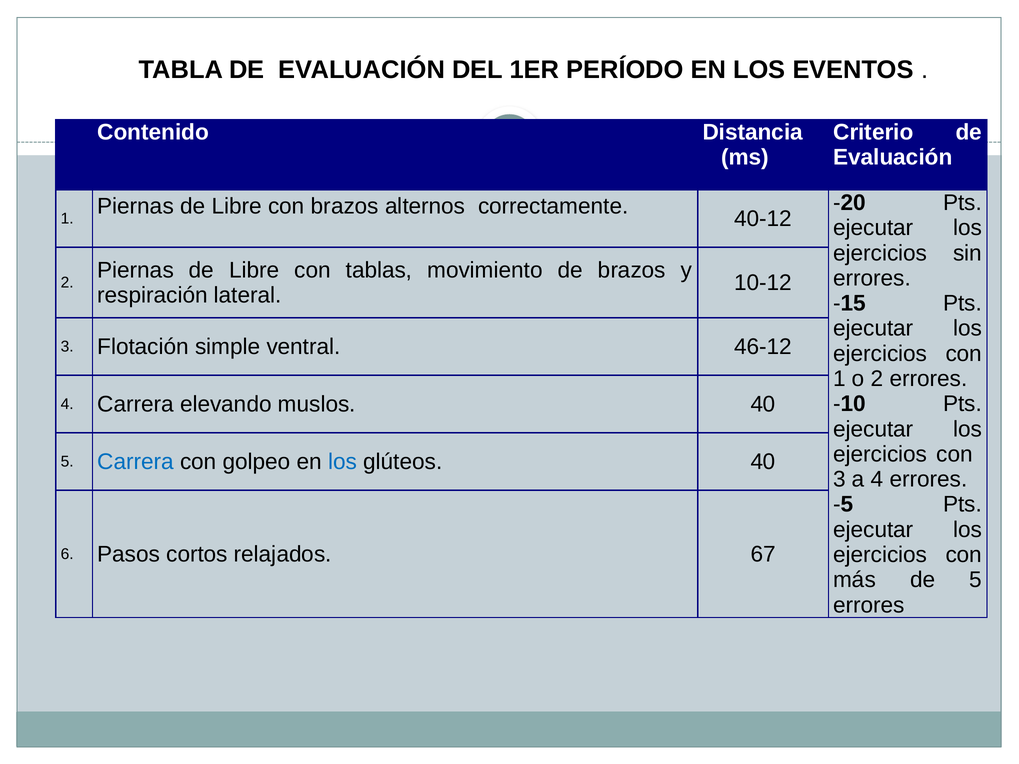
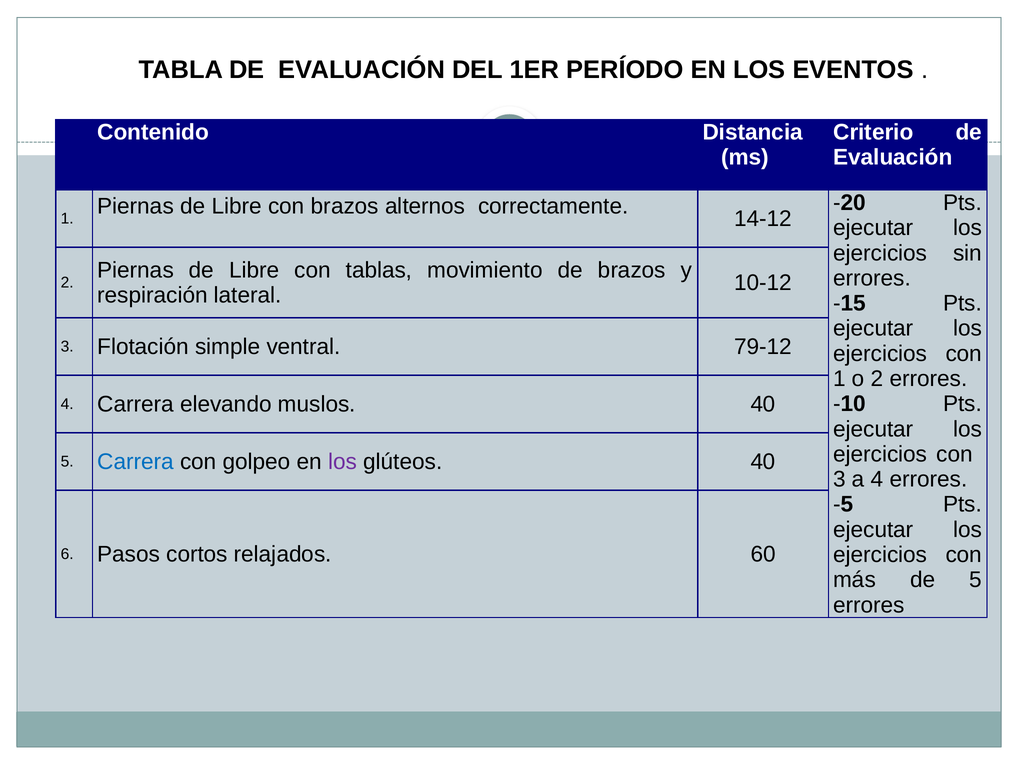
40-12: 40-12 -> 14-12
46-12: 46-12 -> 79-12
los at (343, 462) colour: blue -> purple
67: 67 -> 60
